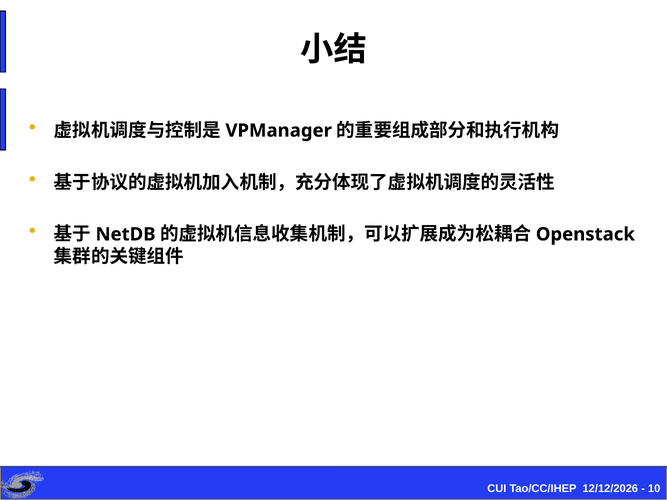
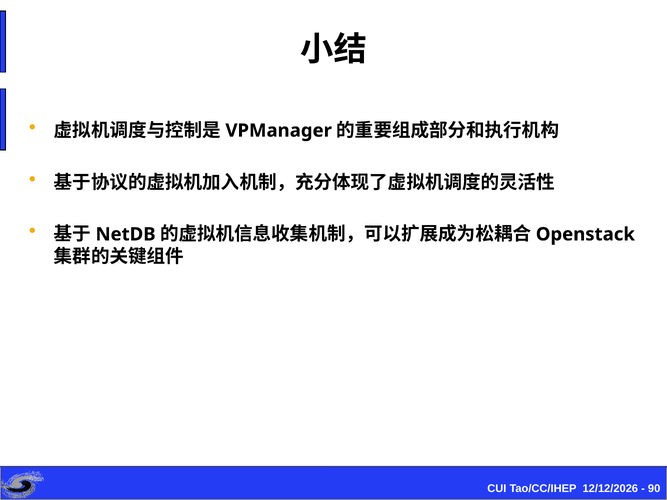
10: 10 -> 90
